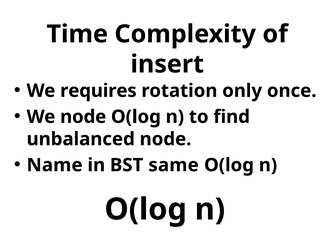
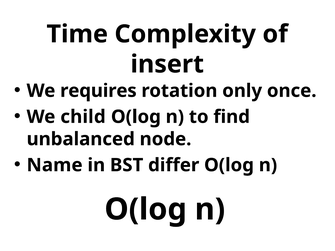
We node: node -> child
same: same -> differ
